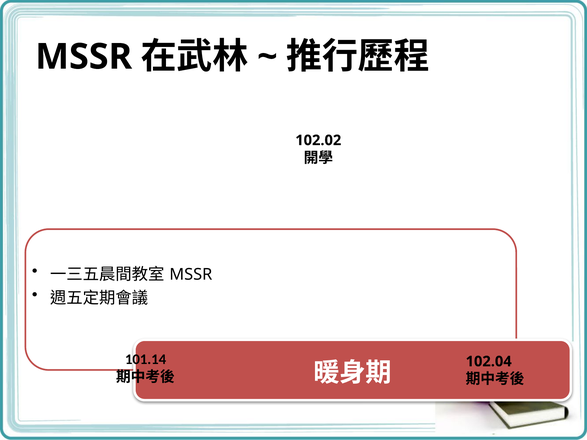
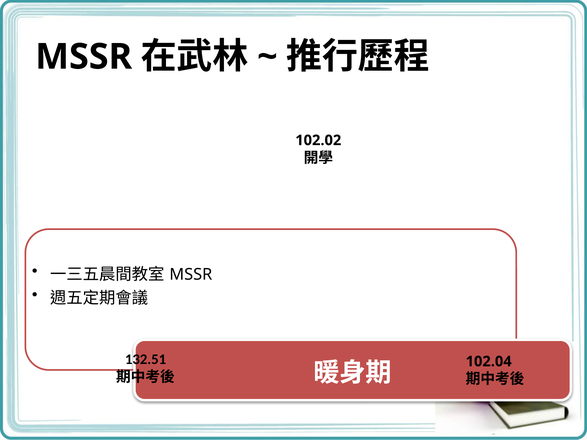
101.14: 101.14 -> 132.51
